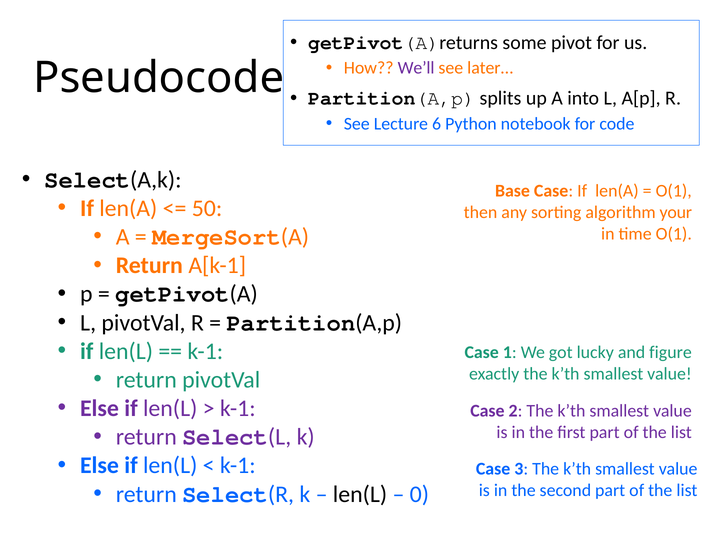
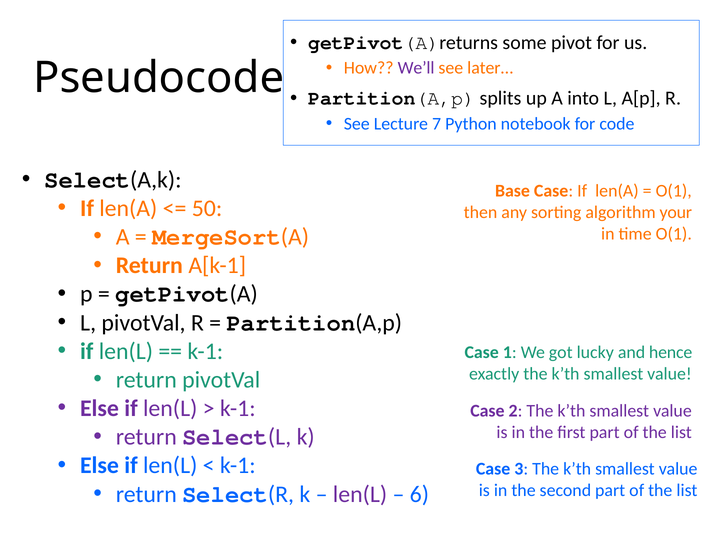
6: 6 -> 7
figure: figure -> hence
len(L at (360, 494) colour: black -> purple
0: 0 -> 6
